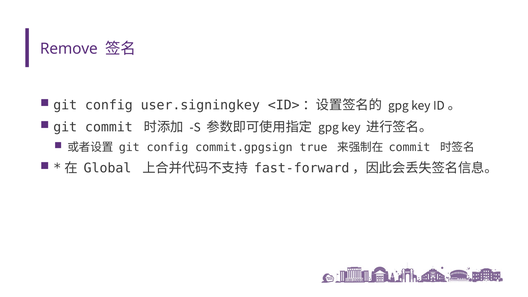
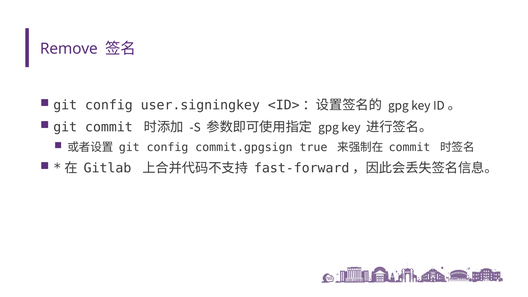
Global: Global -> Gitlab
